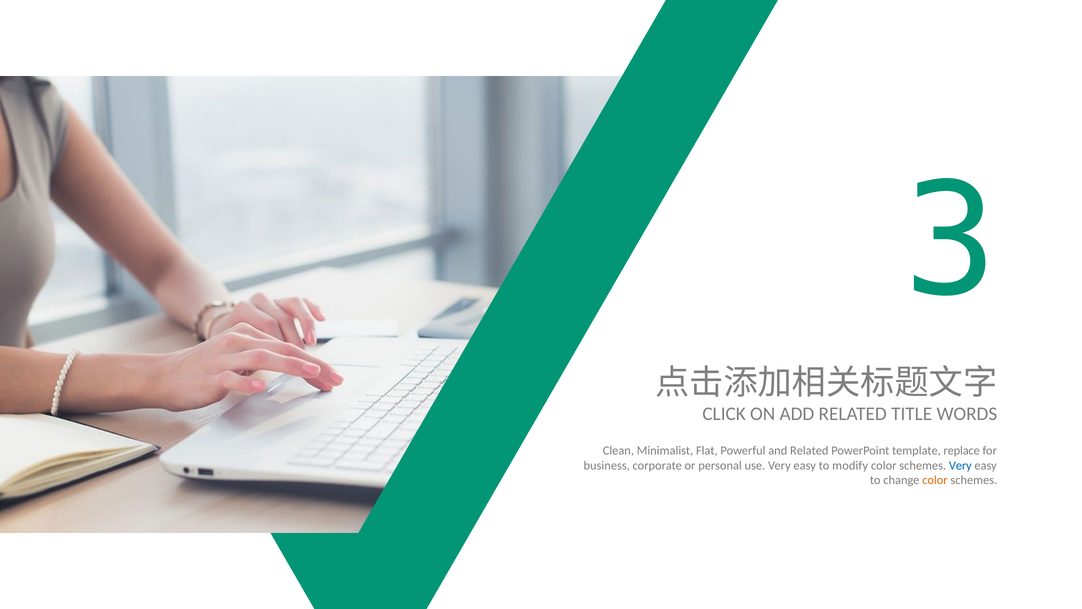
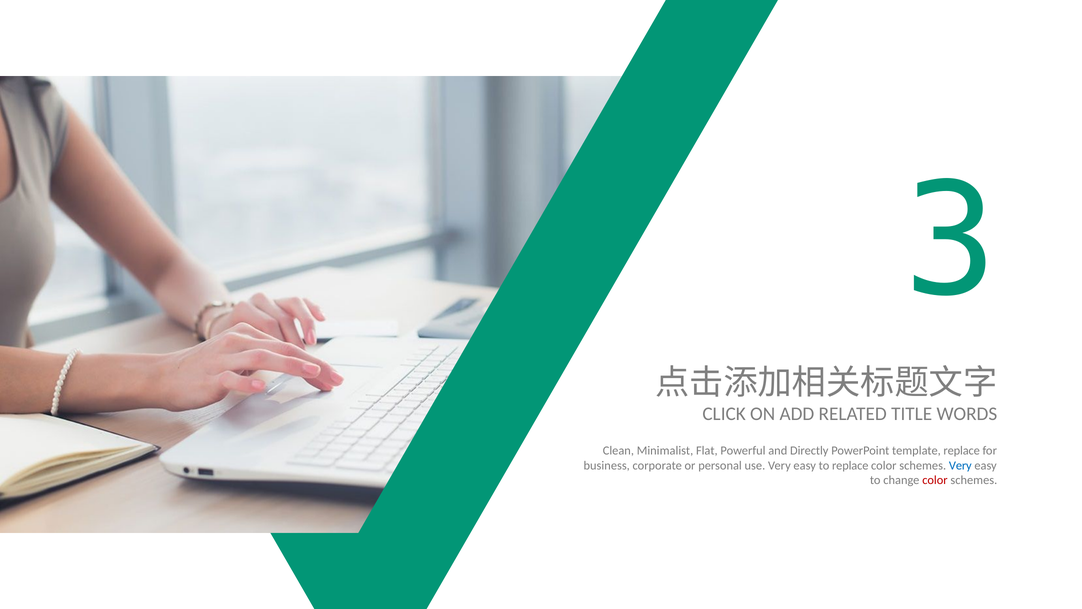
Related at (809, 450): Related -> Directly
to modify: modify -> replace
color at (935, 480) colour: orange -> red
